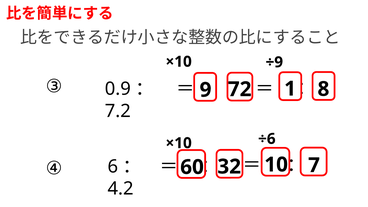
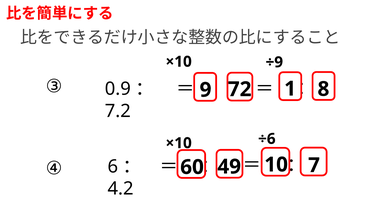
32: 32 -> 49
